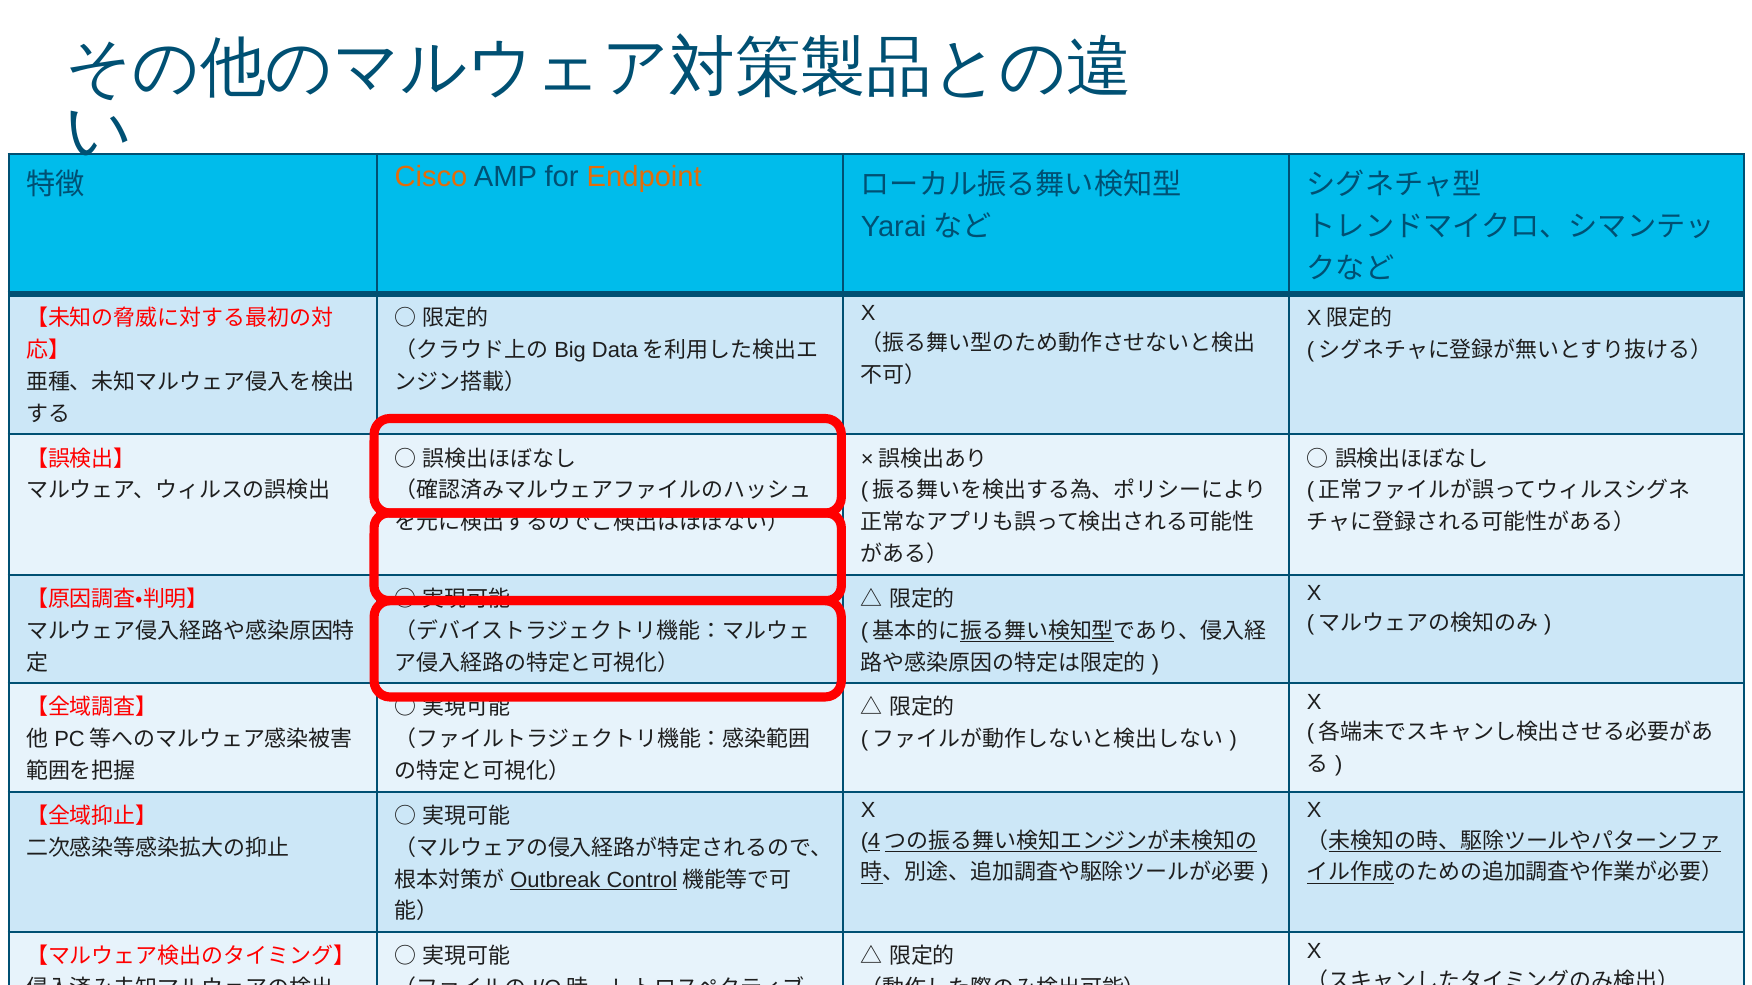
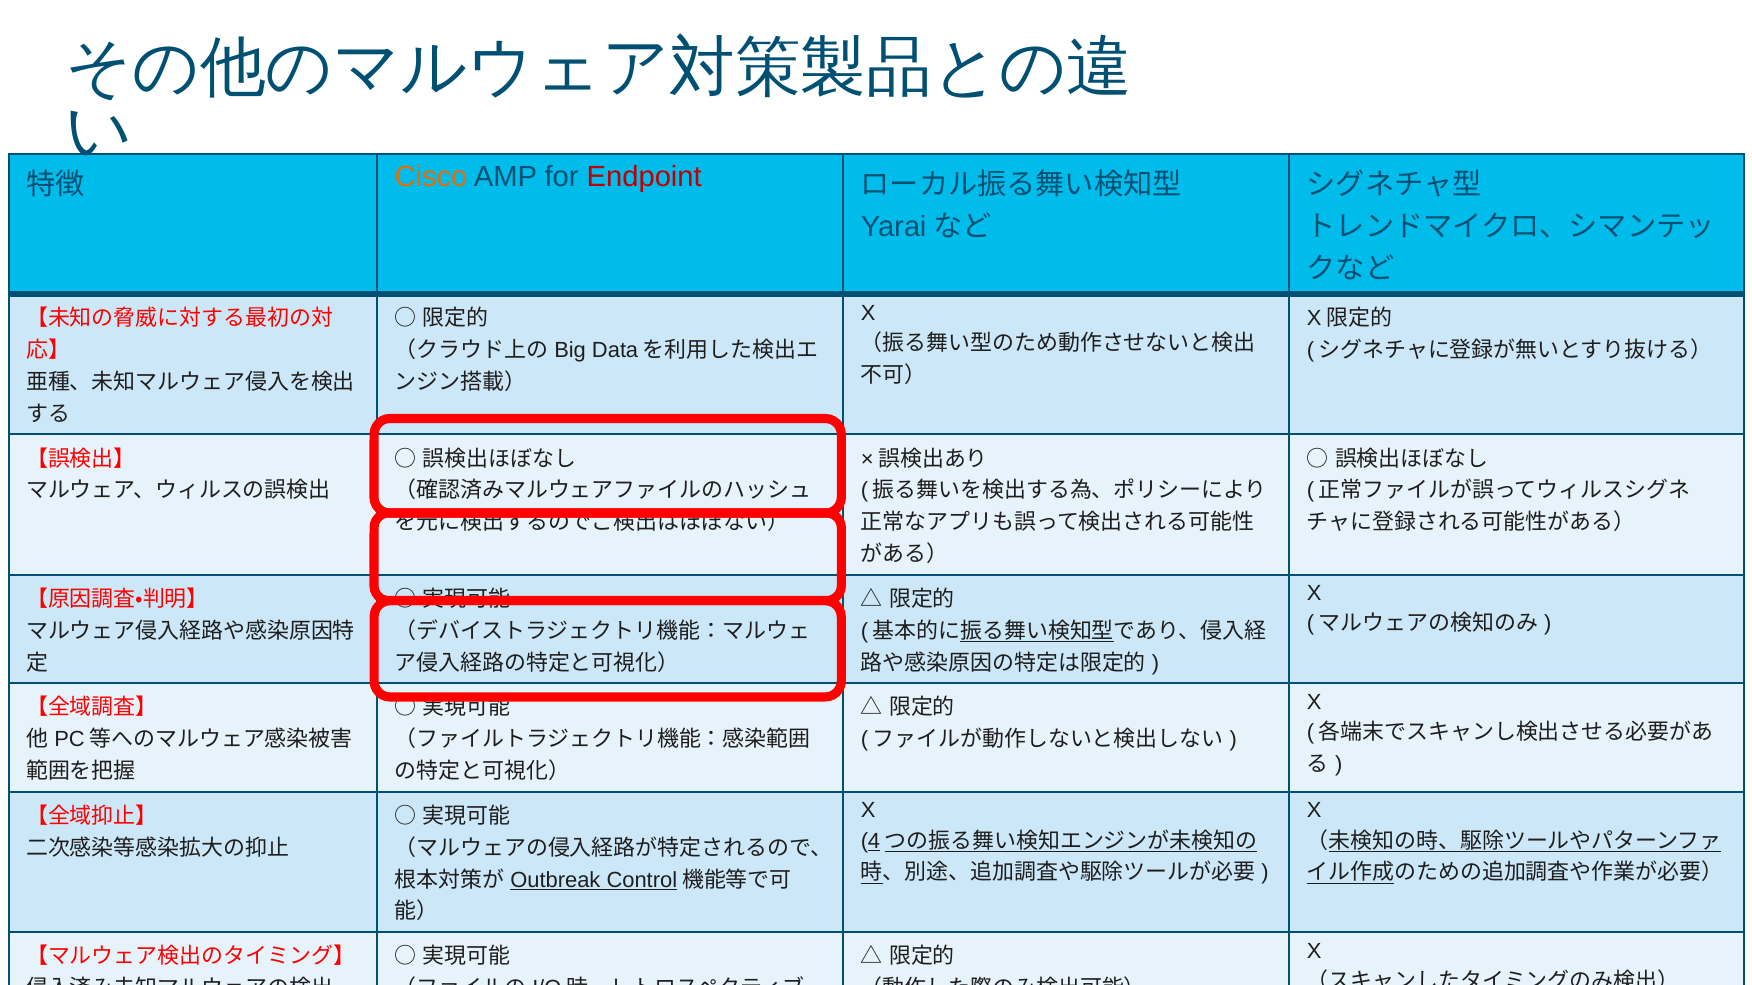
Endpoint colour: orange -> red
